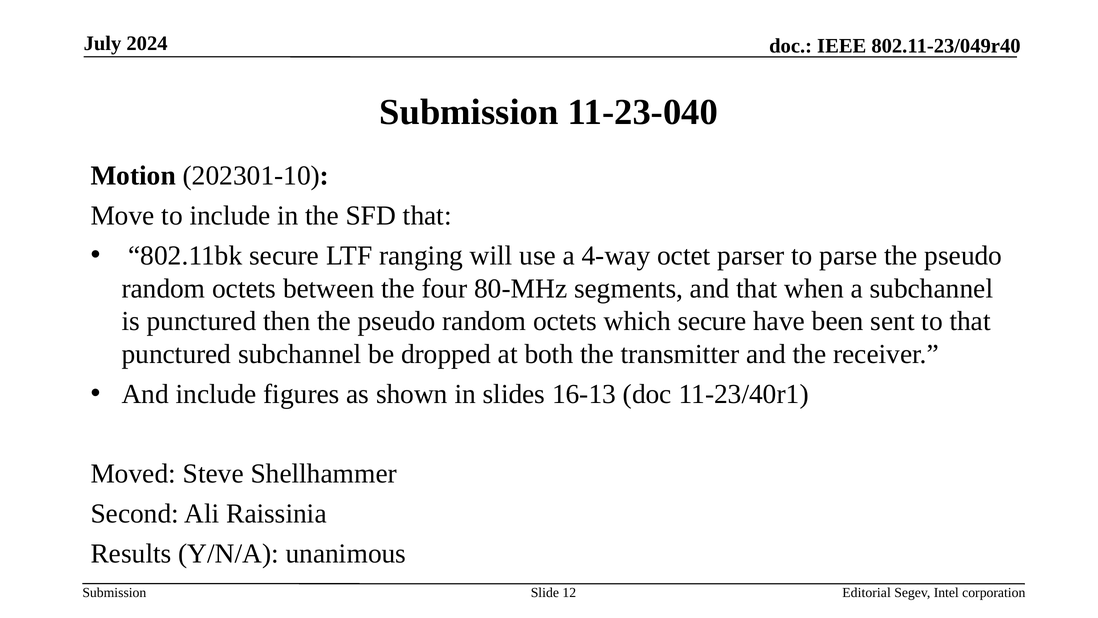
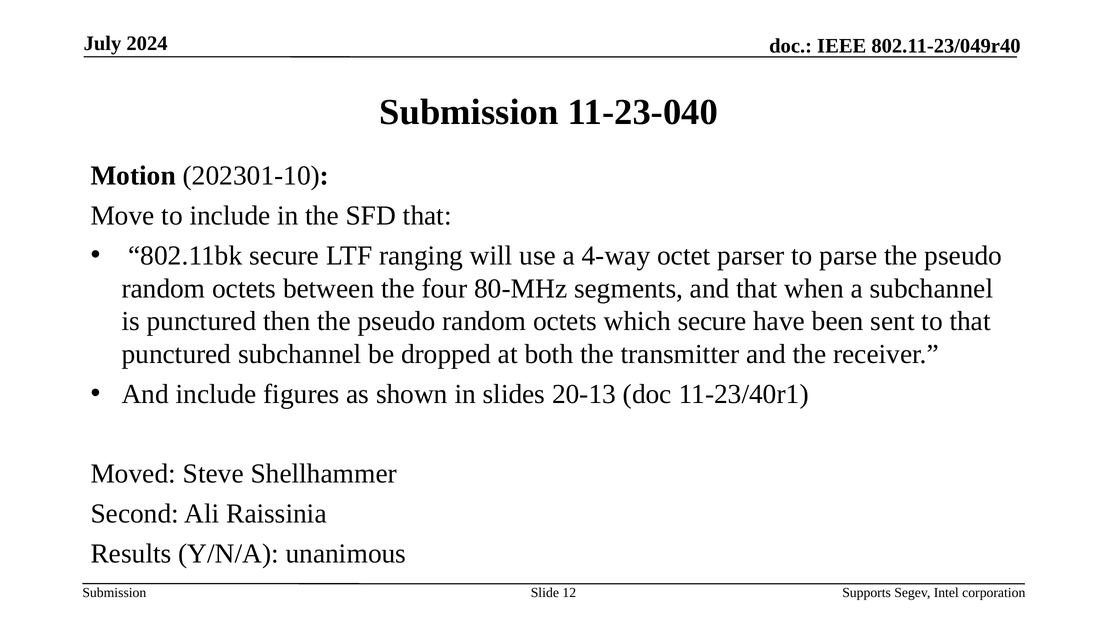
16-13: 16-13 -> 20-13
Editorial: Editorial -> Supports
